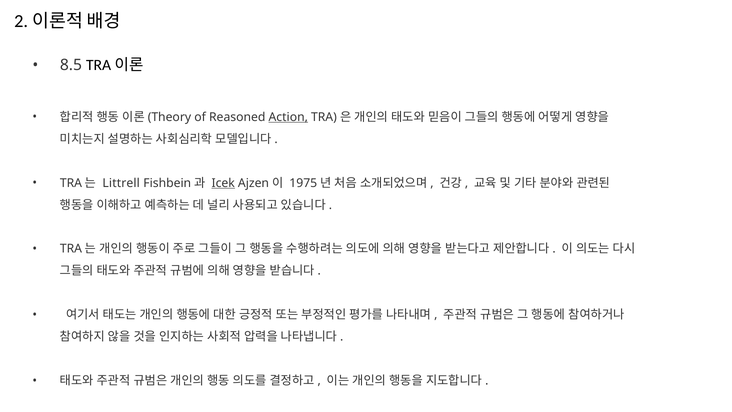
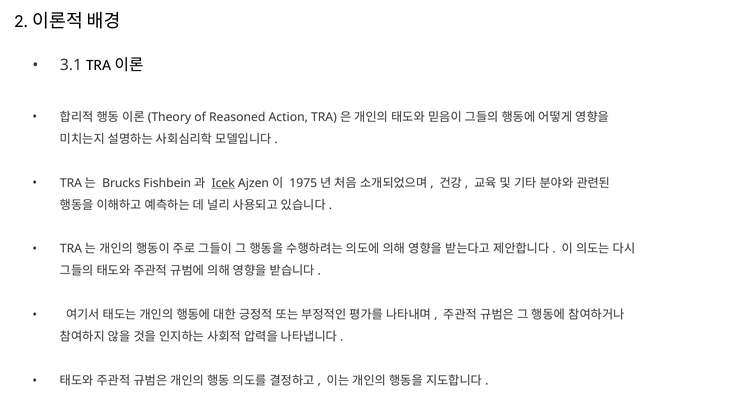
8.5: 8.5 -> 3.1
Action underline: present -> none
Littrell: Littrell -> Brucks
